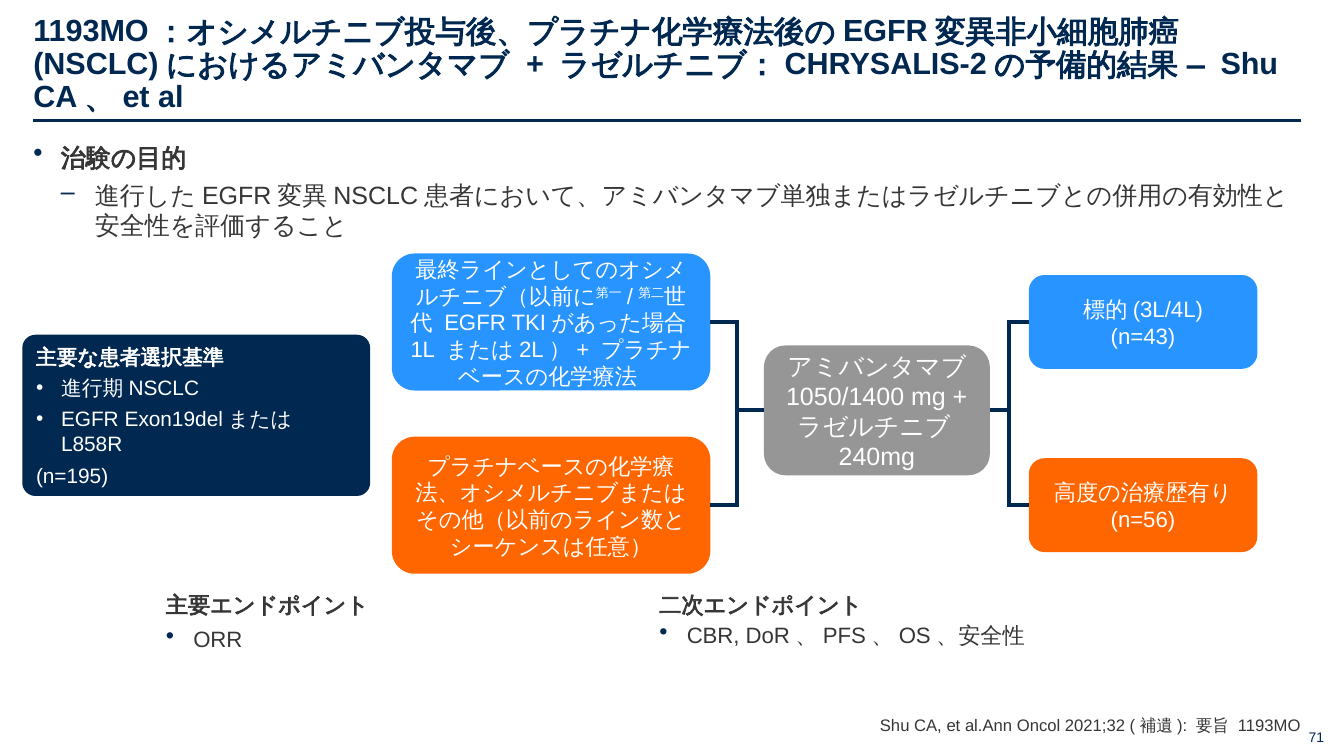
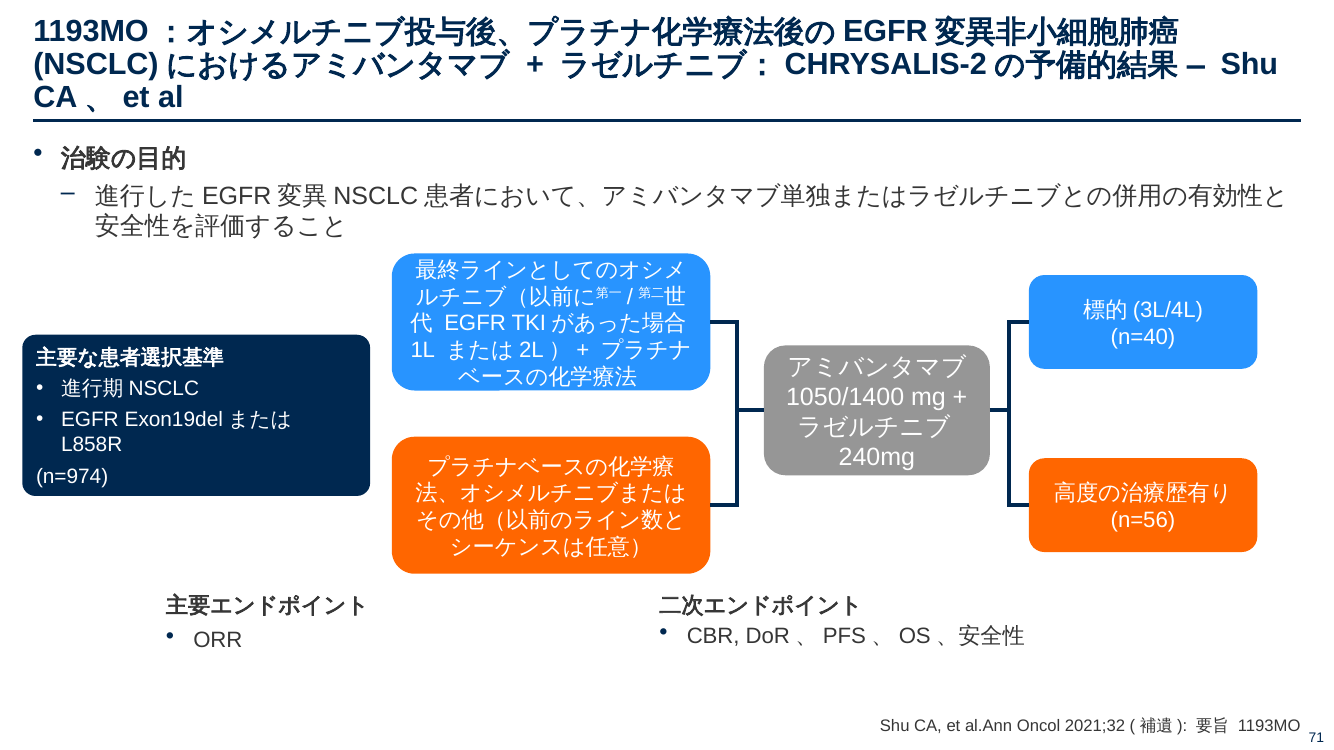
n=43: n=43 -> n=40
n=195: n=195 -> n=974
